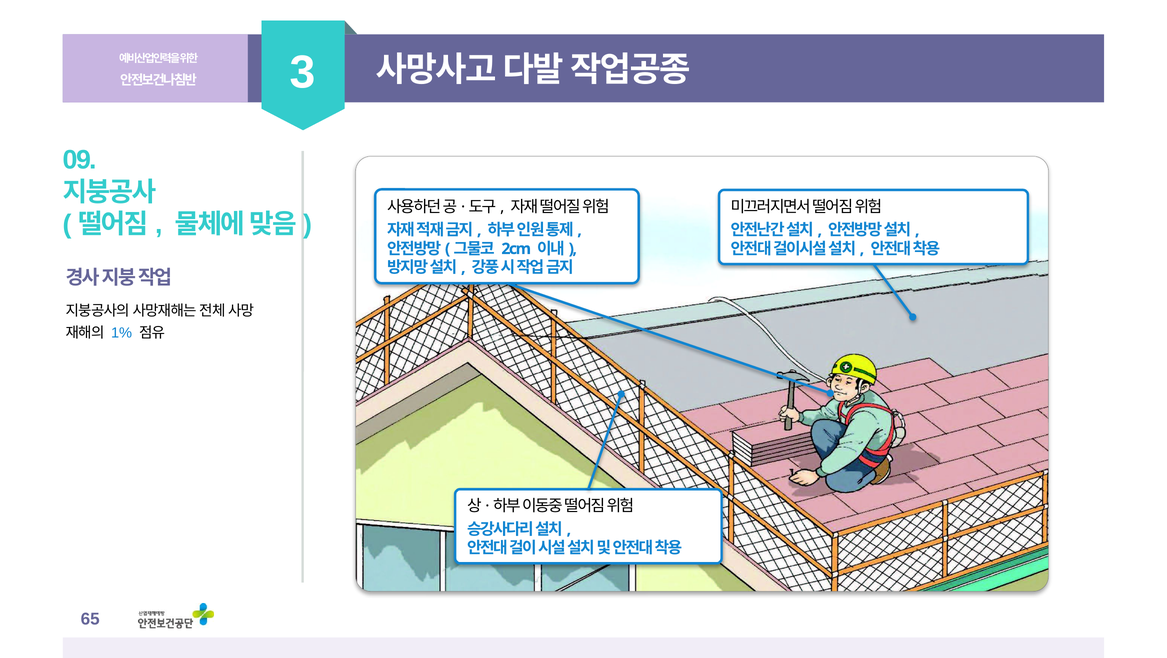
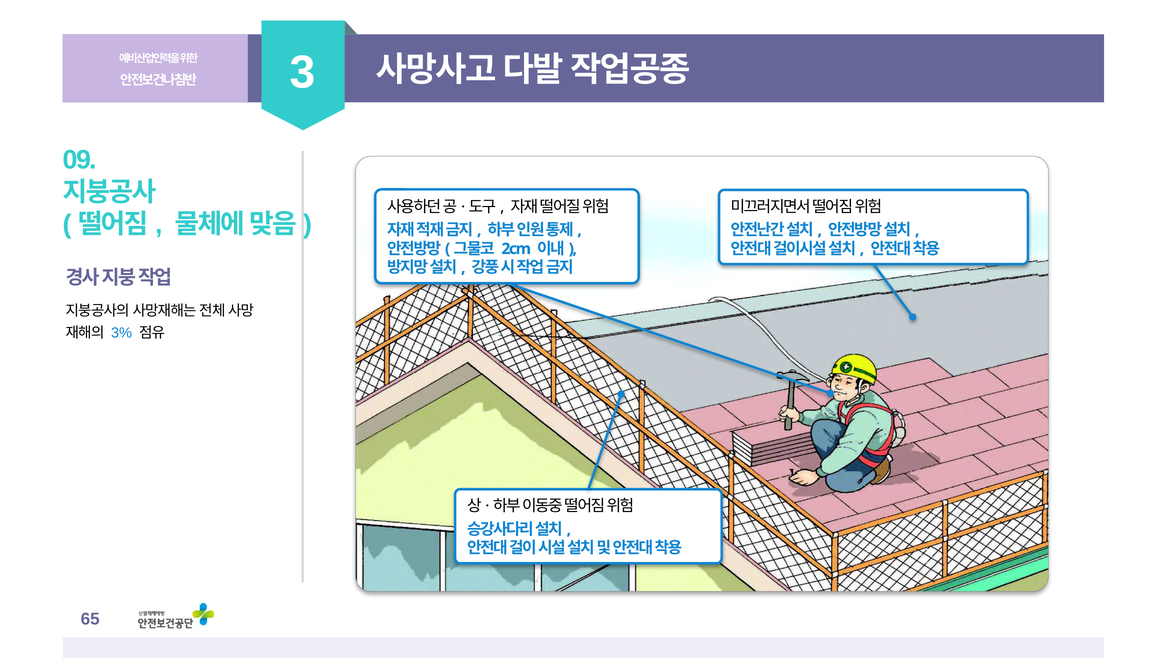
1%: 1% -> 3%
